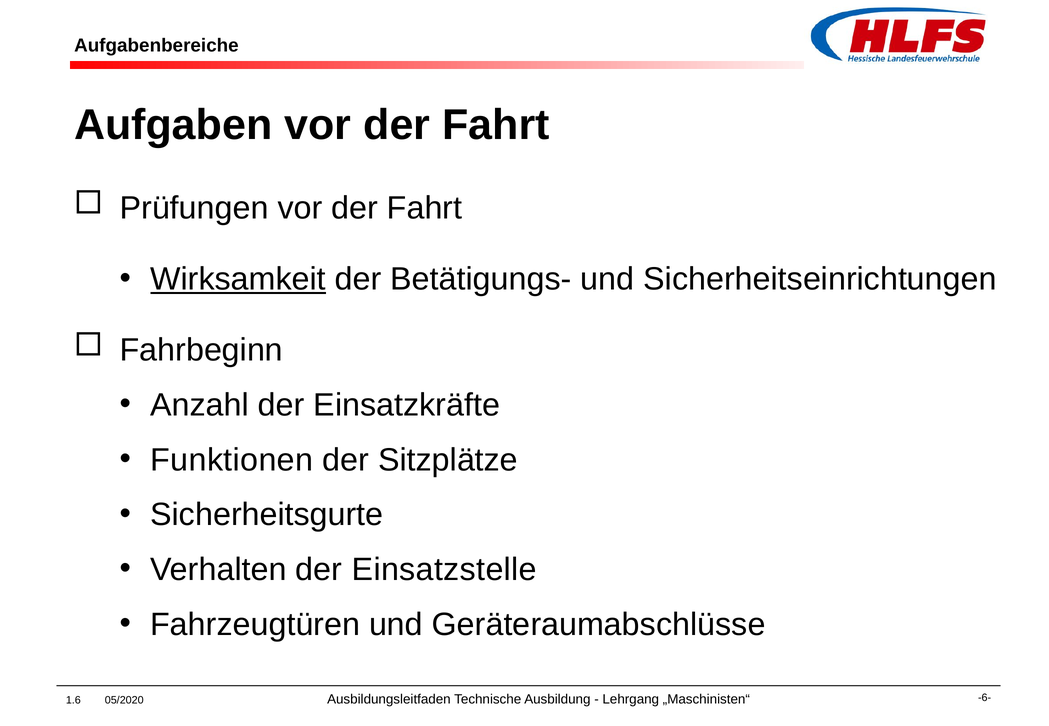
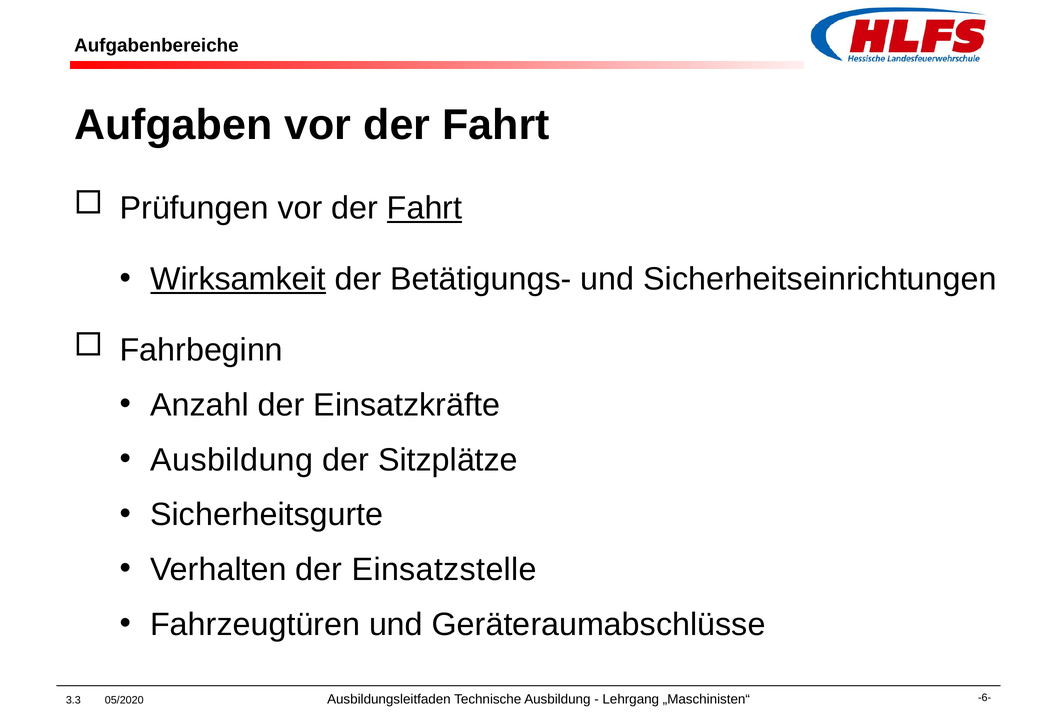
Fahrt at (425, 208) underline: none -> present
Funktionen at (232, 460): Funktionen -> Ausbildung
1.6: 1.6 -> 3.3
